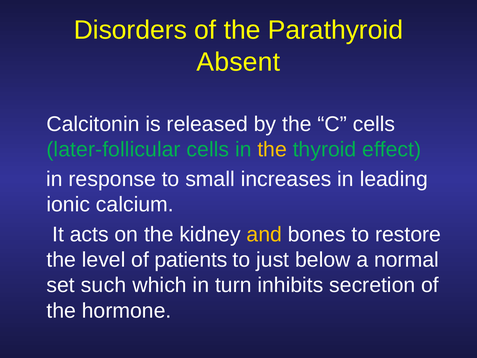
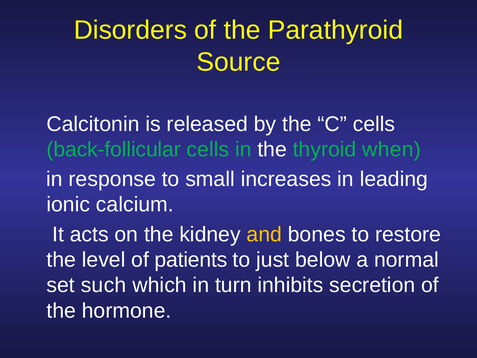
Absent: Absent -> Source
later-follicular: later-follicular -> back-follicular
the at (272, 149) colour: yellow -> white
effect: effect -> when
